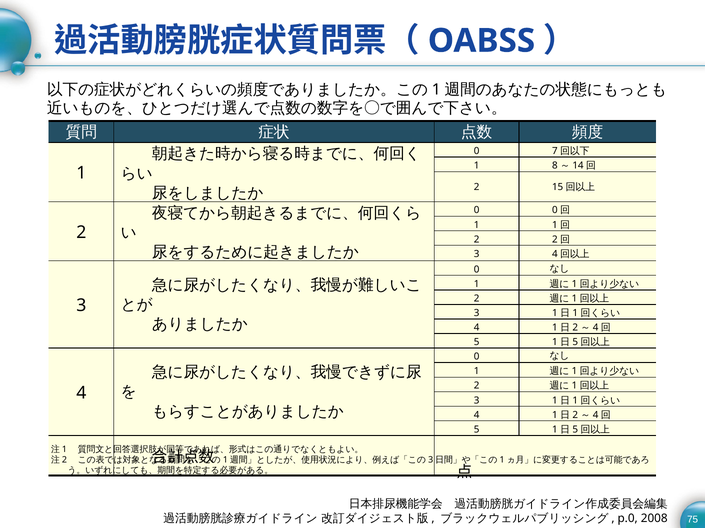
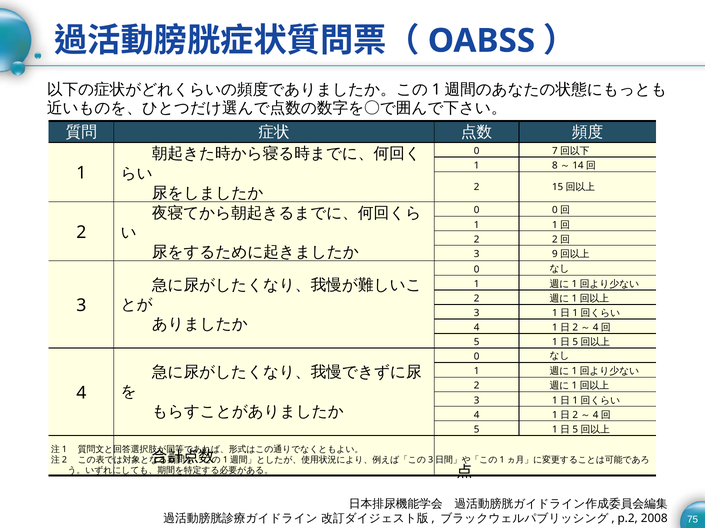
3 4: 4 -> 9
p.0: p.0 -> p.2
